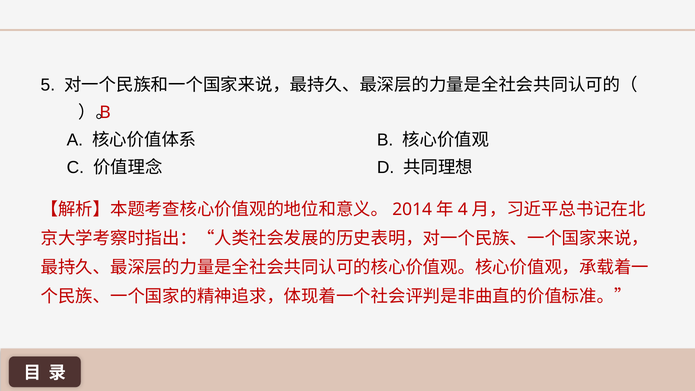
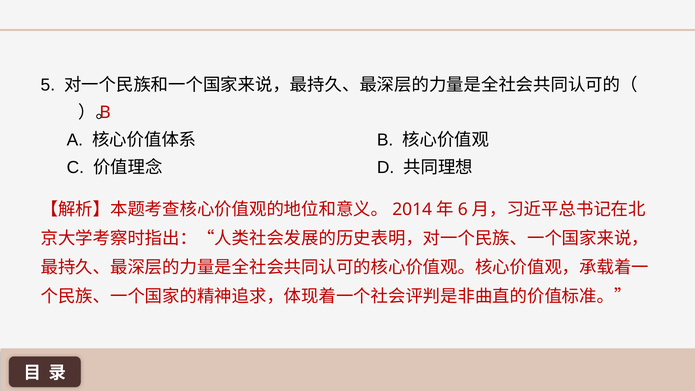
4: 4 -> 6
